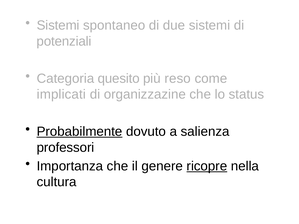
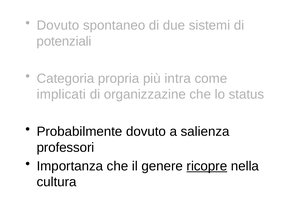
Sistemi at (58, 25): Sistemi -> Dovuto
quesito: quesito -> propria
reso: reso -> intra
Probabilmente underline: present -> none
